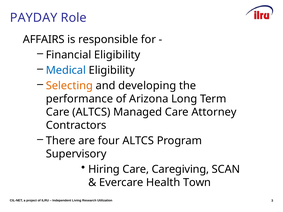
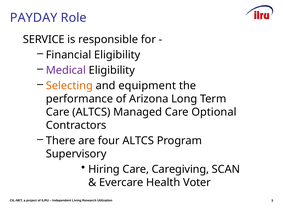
AFFAIRS: AFFAIRS -> SERVICE
Medical colour: blue -> purple
developing: developing -> equipment
Attorney: Attorney -> Optional
Town: Town -> Voter
